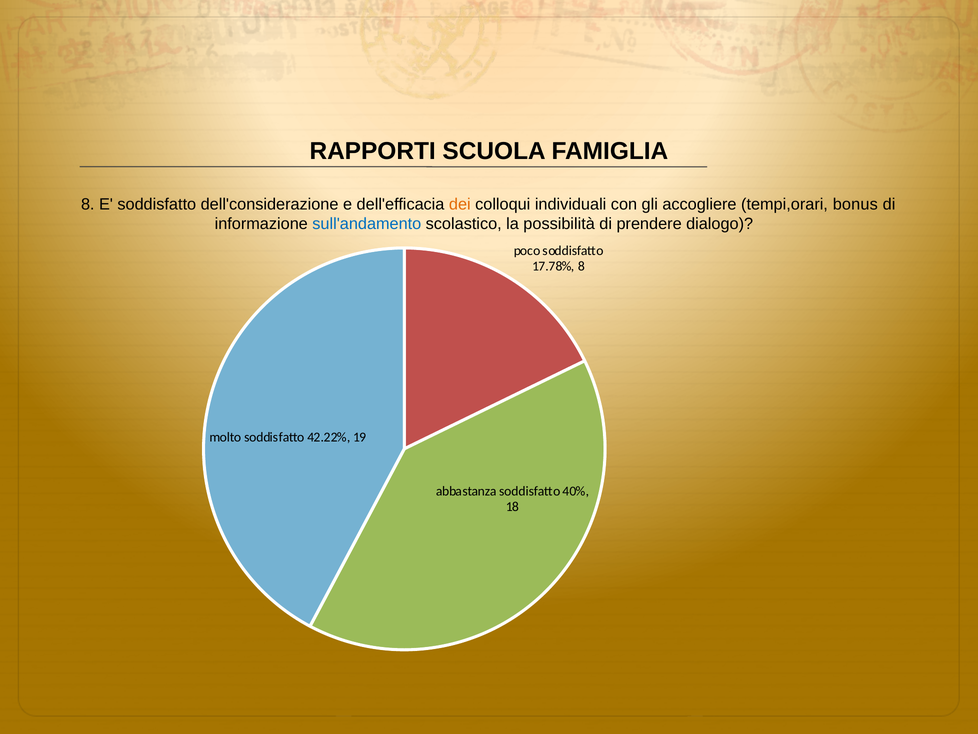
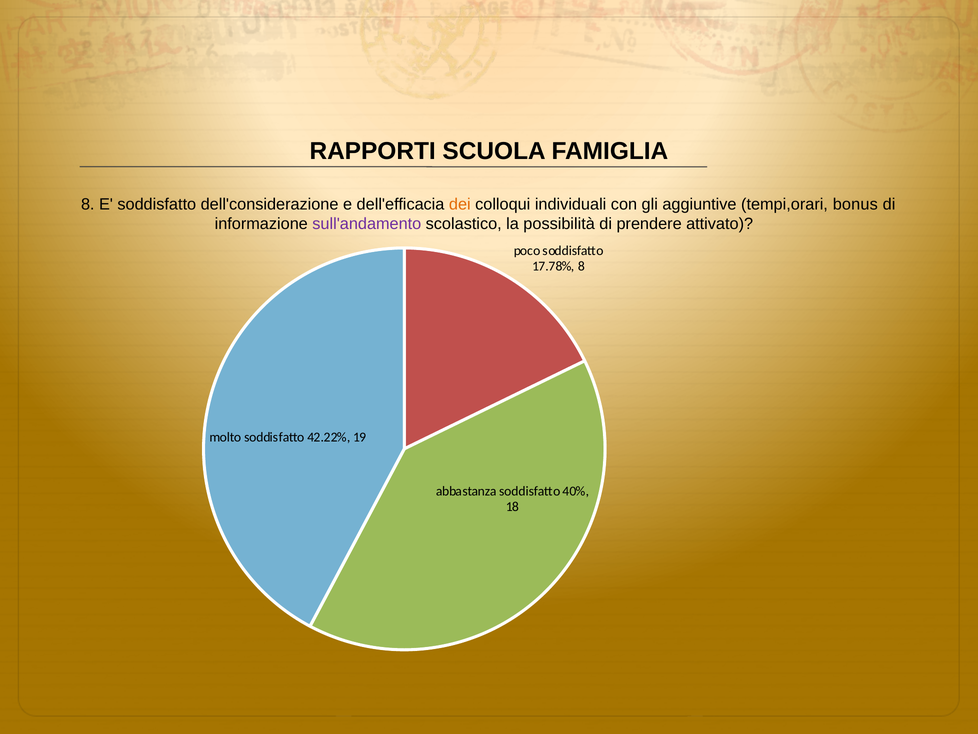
accogliere: accogliere -> aggiuntive
sull'andamento colour: blue -> purple
dialogo: dialogo -> attivato
